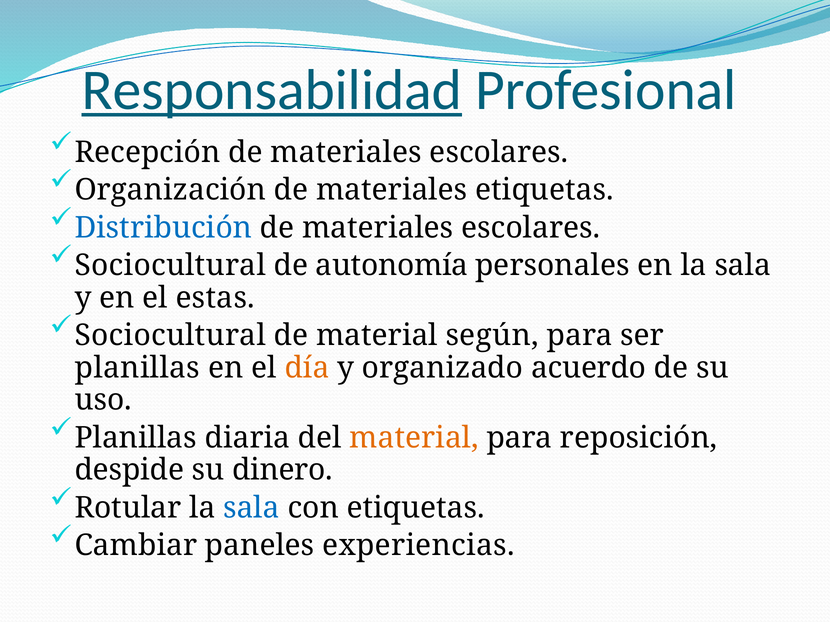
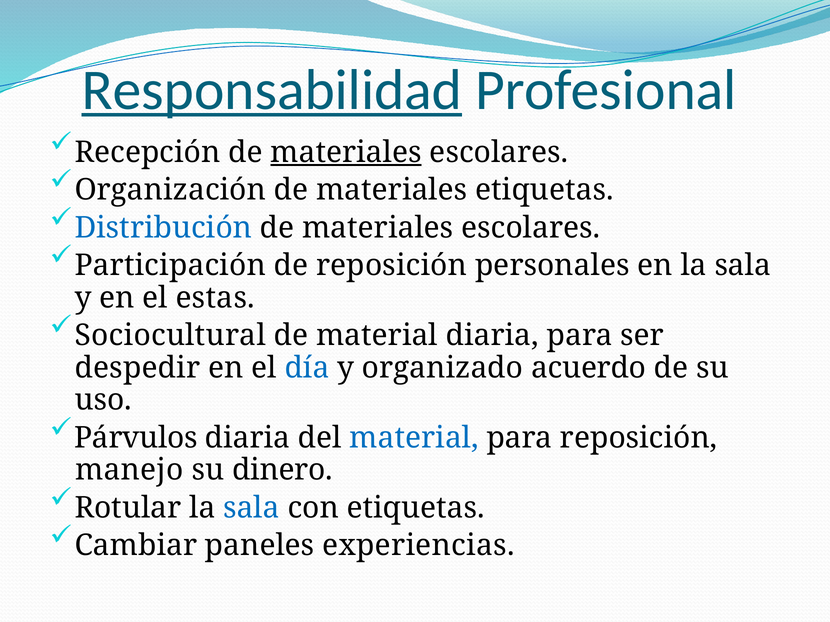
materiales at (346, 152) underline: none -> present
Sociocultural at (170, 266): Sociocultural -> Participación
de autonomía: autonomía -> reposición
material según: según -> diaria
planillas at (137, 368): planillas -> despedir
día colour: orange -> blue
Planillas at (136, 438): Planillas -> Párvulos
material at (414, 438) colour: orange -> blue
despide: despide -> manejo
